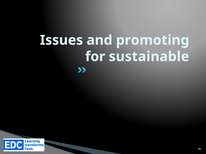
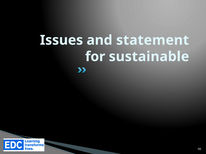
promoting: promoting -> statement
